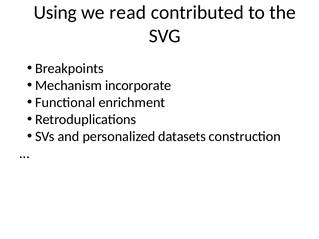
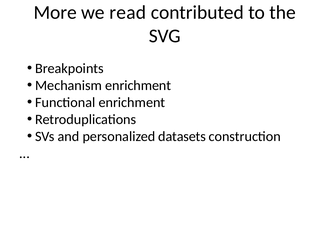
Using: Using -> More
Mechanism incorporate: incorporate -> enrichment
